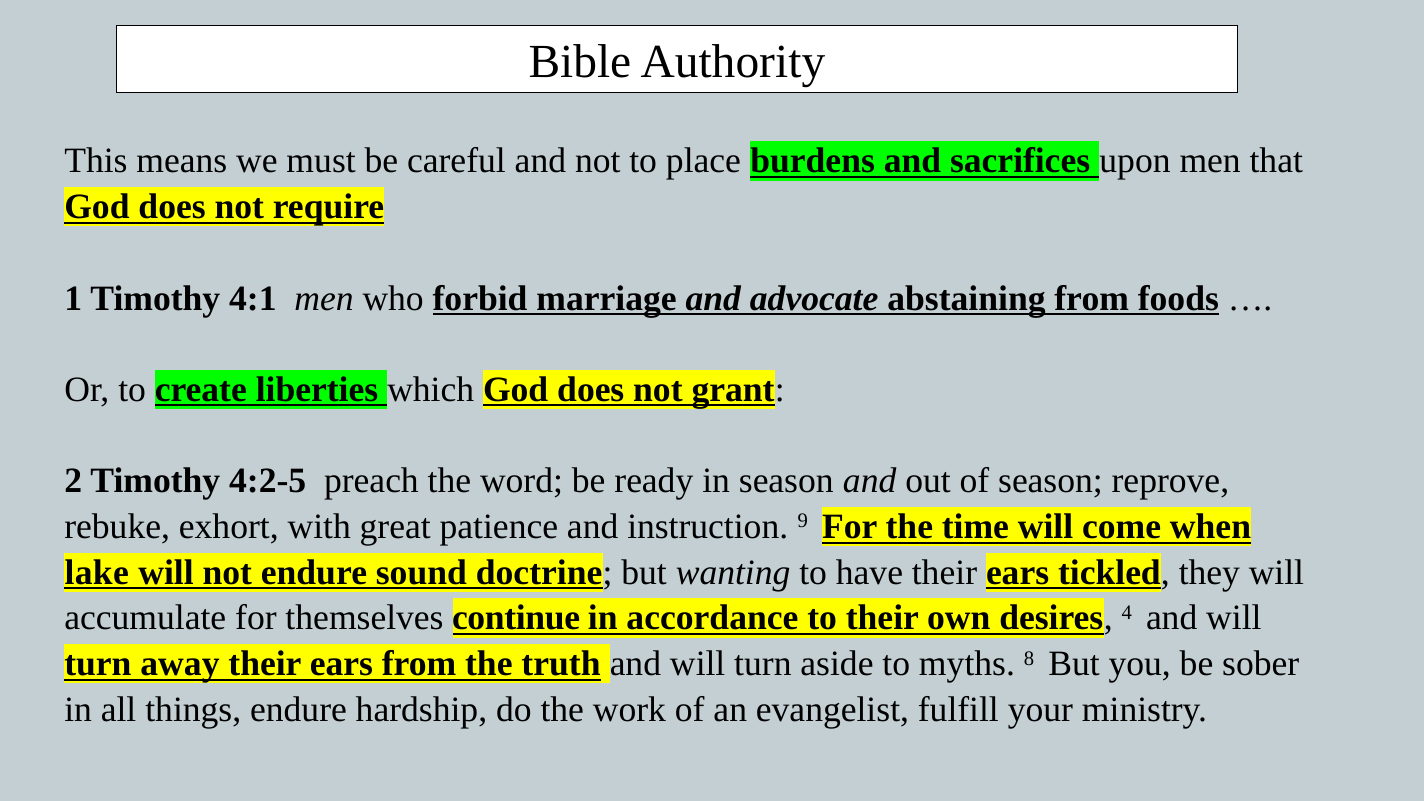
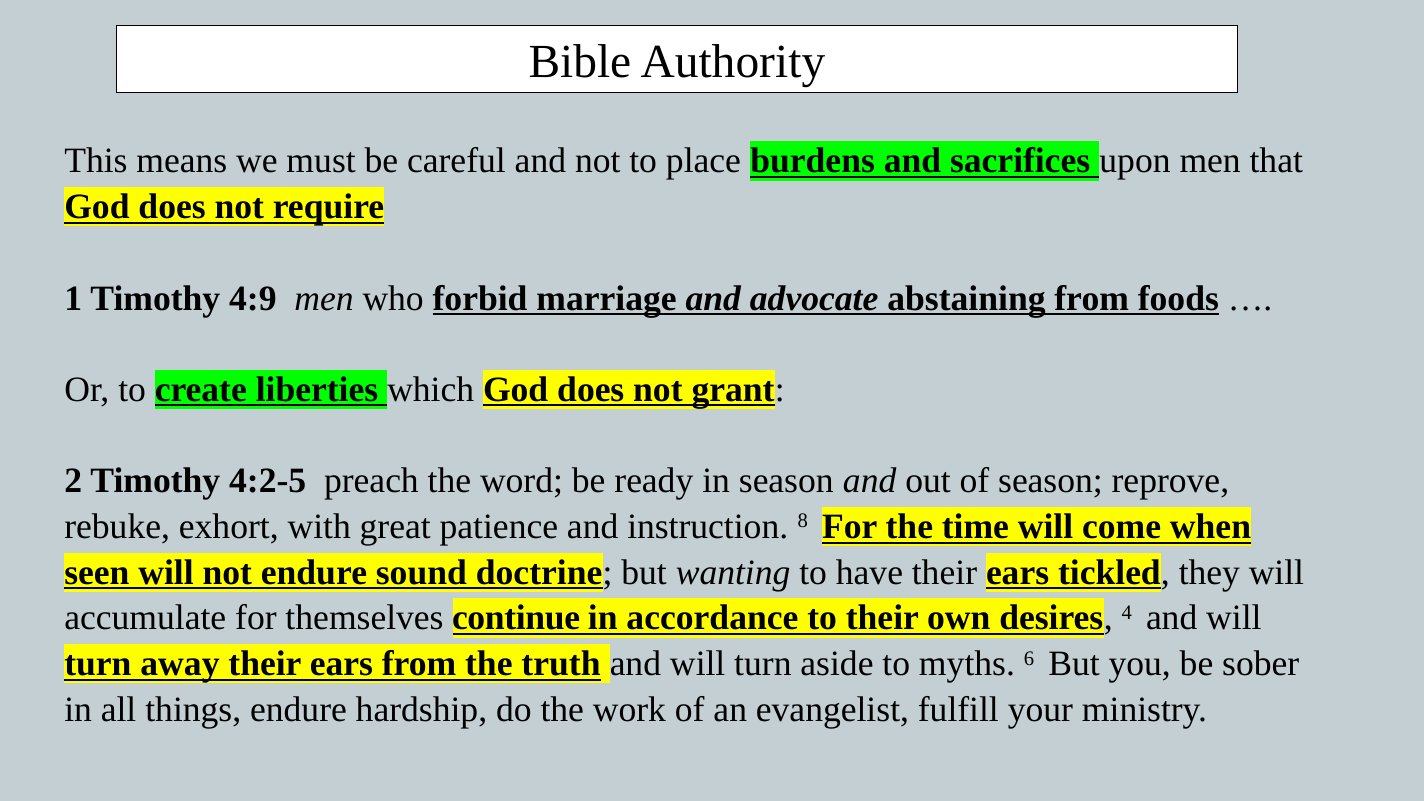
4:1: 4:1 -> 4:9
9: 9 -> 8
lake: lake -> seen
8: 8 -> 6
